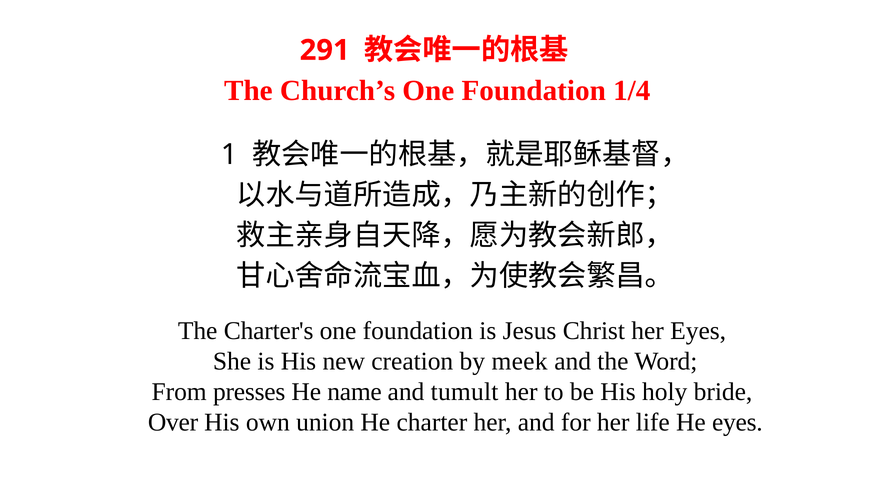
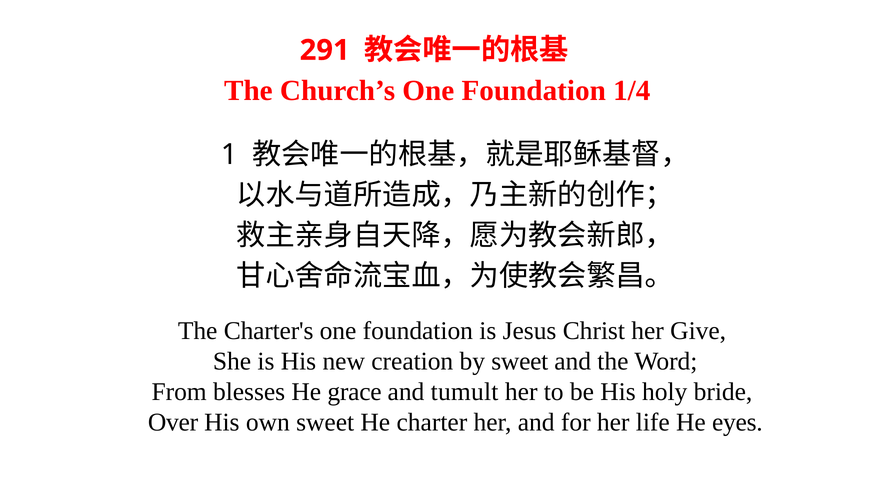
her Eyes: Eyes -> Give
by meek: meek -> sweet
presses: presses -> blesses
name: name -> grace
own union: union -> sweet
